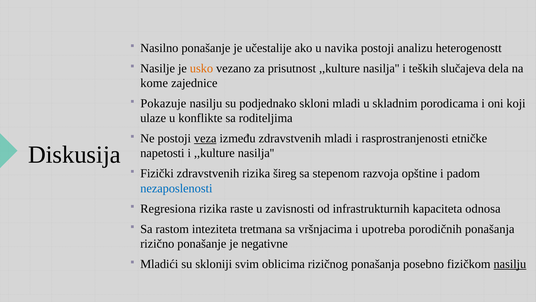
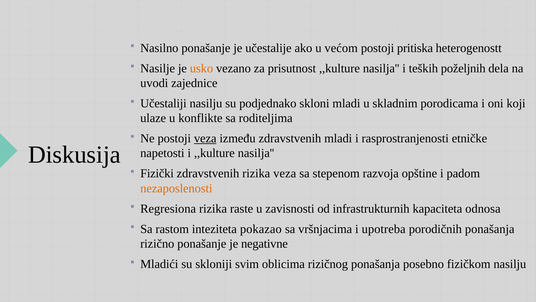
navika: navika -> većom
analizu: analizu -> pritiska
slučajeva: slučajeva -> poželjnih
kome: kome -> uvodi
Pokazuje: Pokazuje -> Učestaliji
rizika šireg: šireg -> veza
nezaposlenosti colour: blue -> orange
tretmana: tretmana -> pokazao
nasilju at (510, 264) underline: present -> none
